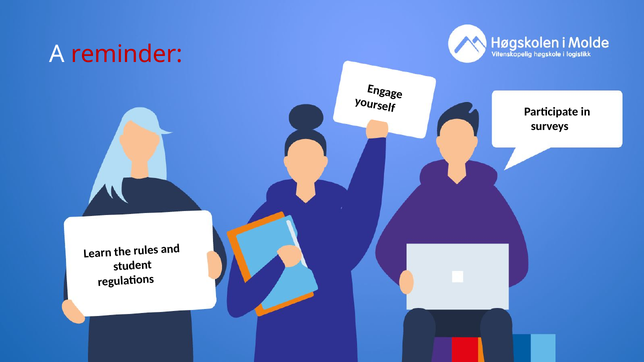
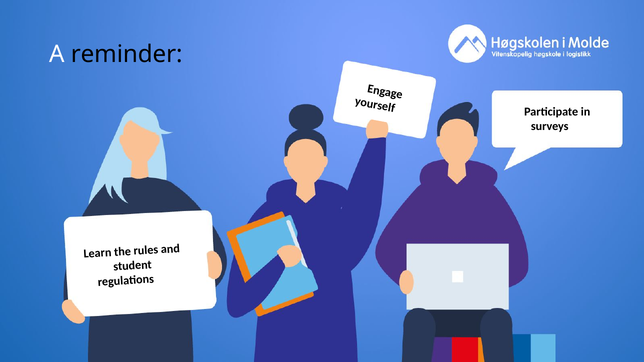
reminder colour: red -> black
